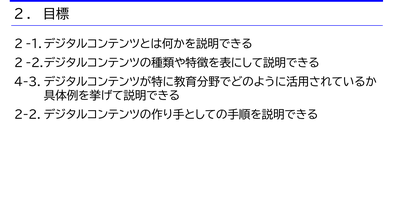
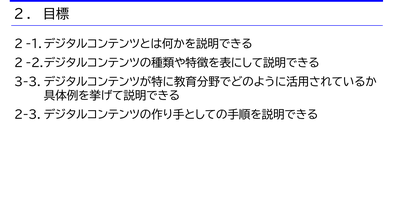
4-3: 4-3 -> 3-3
2-2: 2-2 -> 2-3
